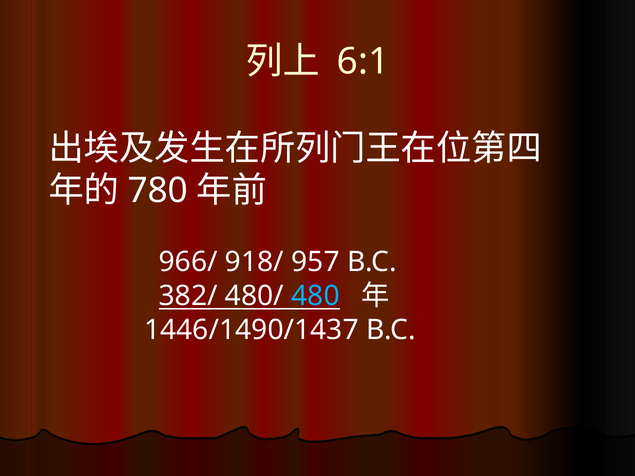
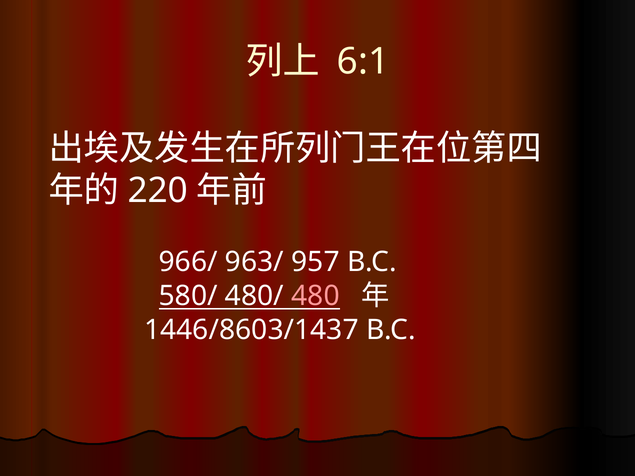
780: 780 -> 220
918/: 918/ -> 963/
382/: 382/ -> 580/
480 colour: light blue -> pink
1446/1490/1437: 1446/1490/1437 -> 1446/8603/1437
